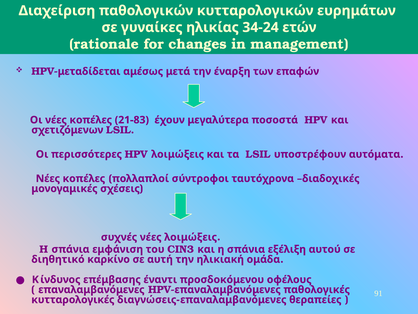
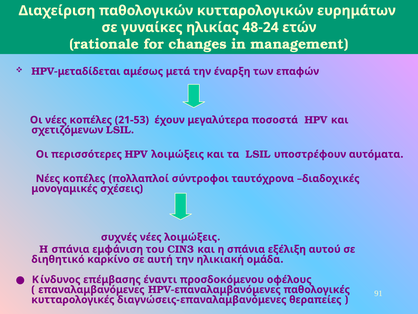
34-24: 34-24 -> 48-24
21-83: 21-83 -> 21-53
